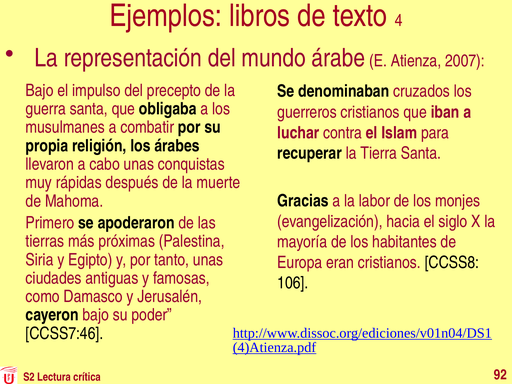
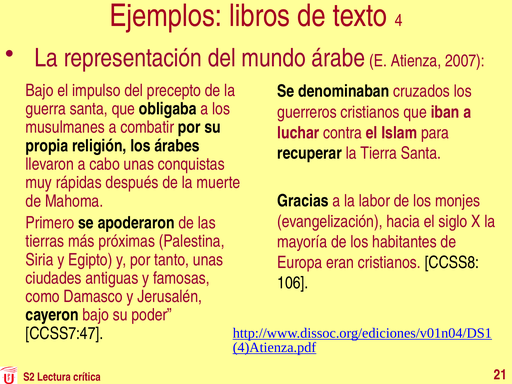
CCSS7:46: CCSS7:46 -> CCSS7:47
92: 92 -> 21
